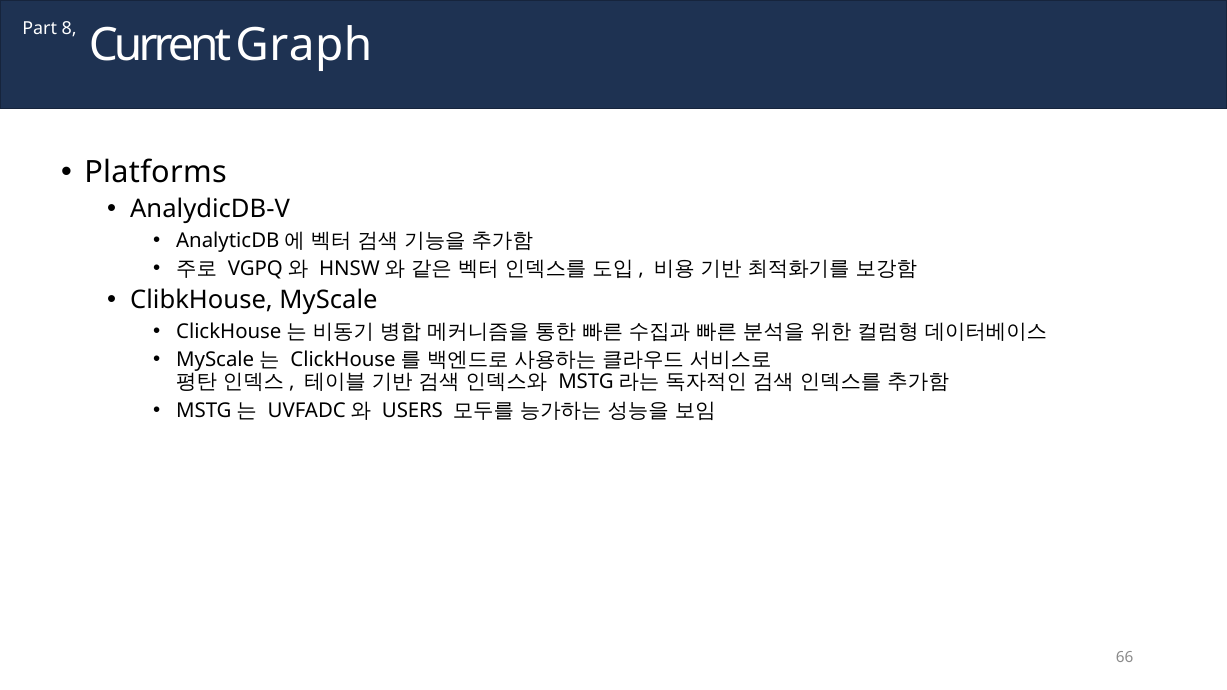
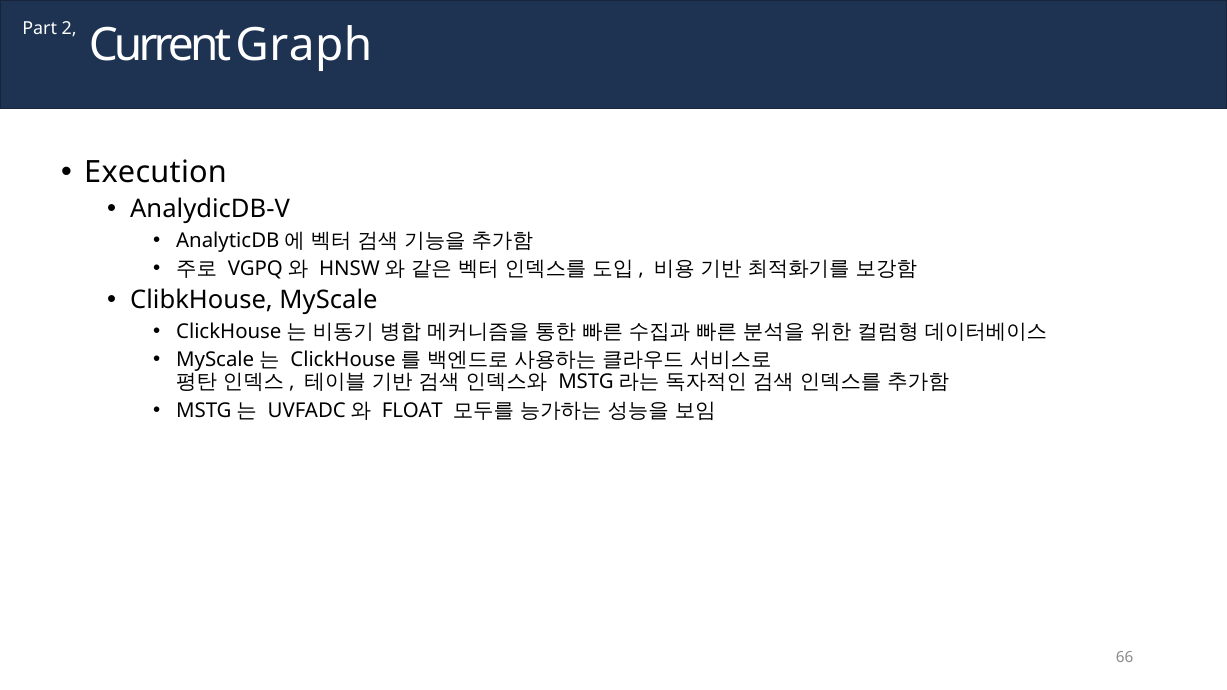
8: 8 -> 2
Platforms: Platforms -> Execution
USERS: USERS -> FLOAT
